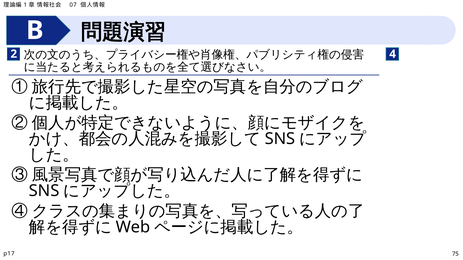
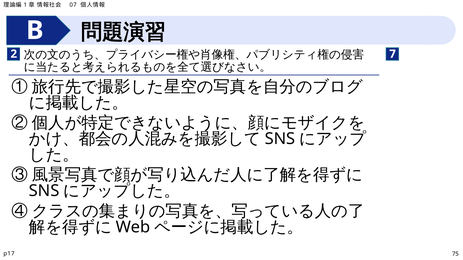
4: 4 -> 7
